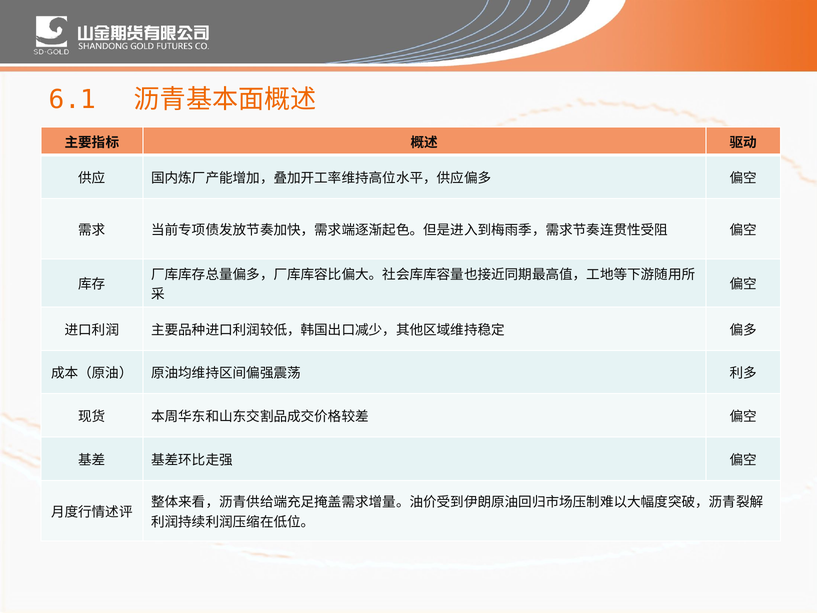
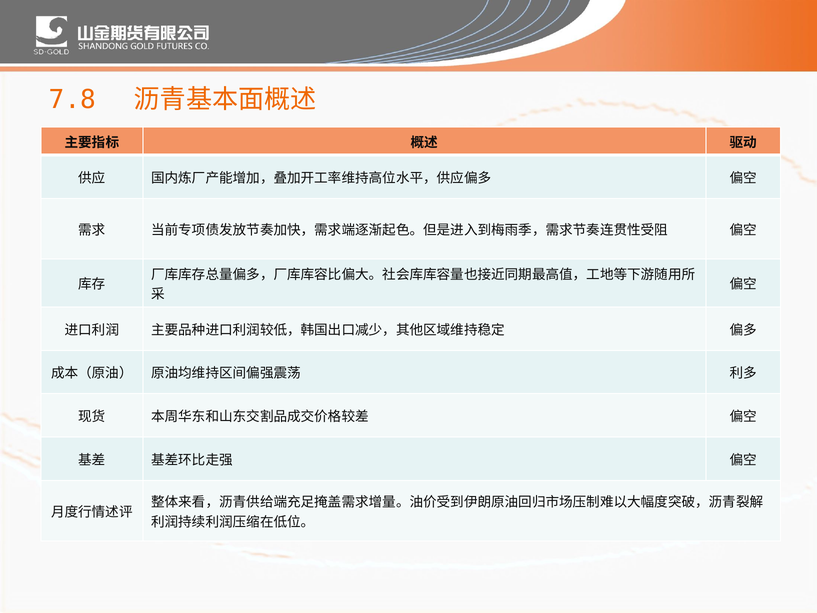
6.1: 6.1 -> 7.8
